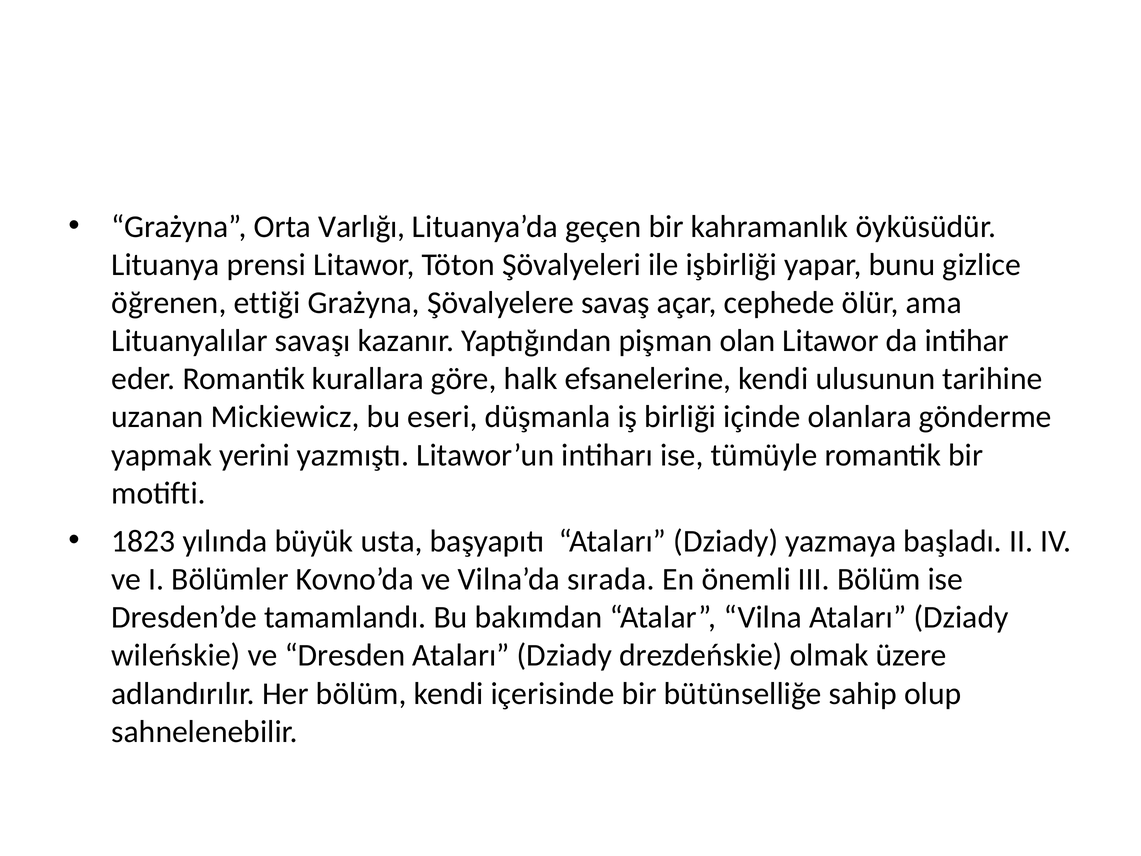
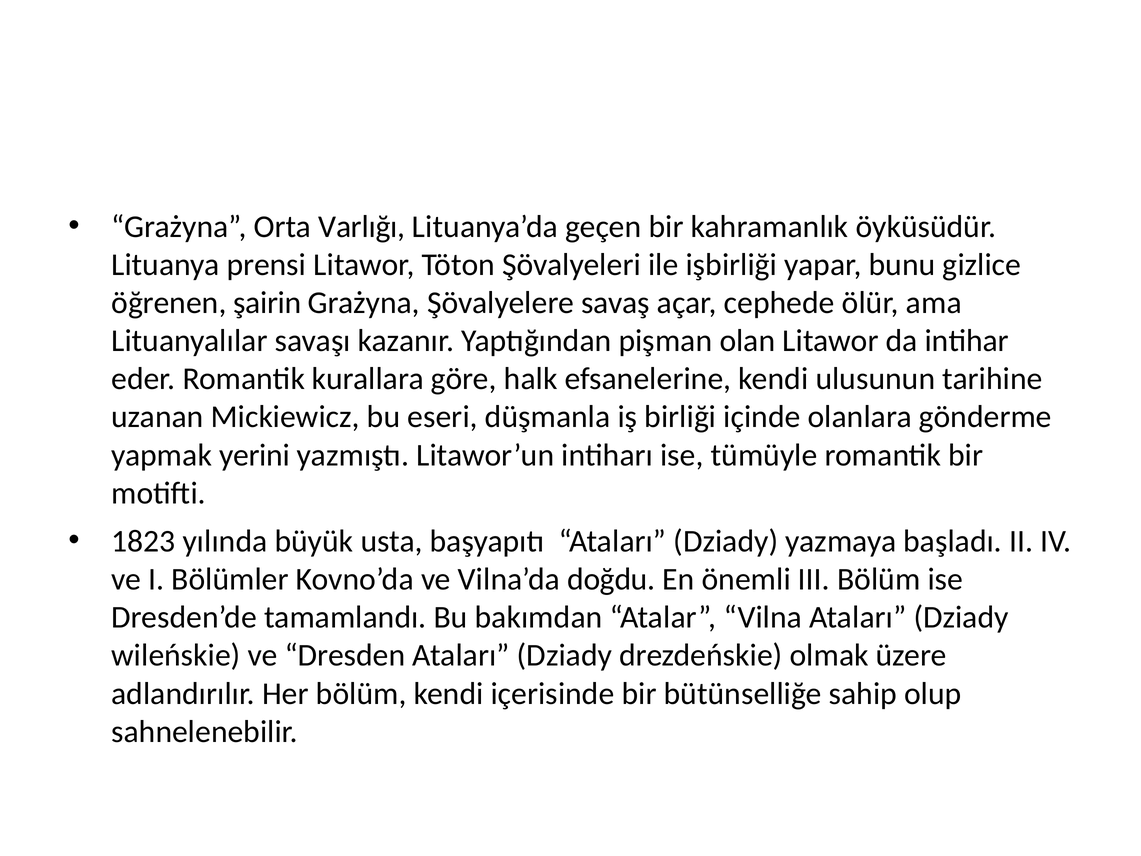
ettiği: ettiği -> şairin
sırada: sırada -> doğdu
